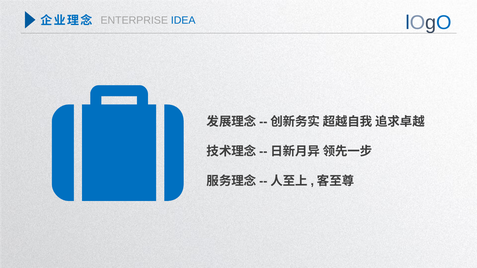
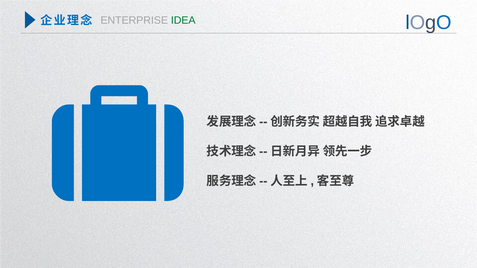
IDEA colour: blue -> green
